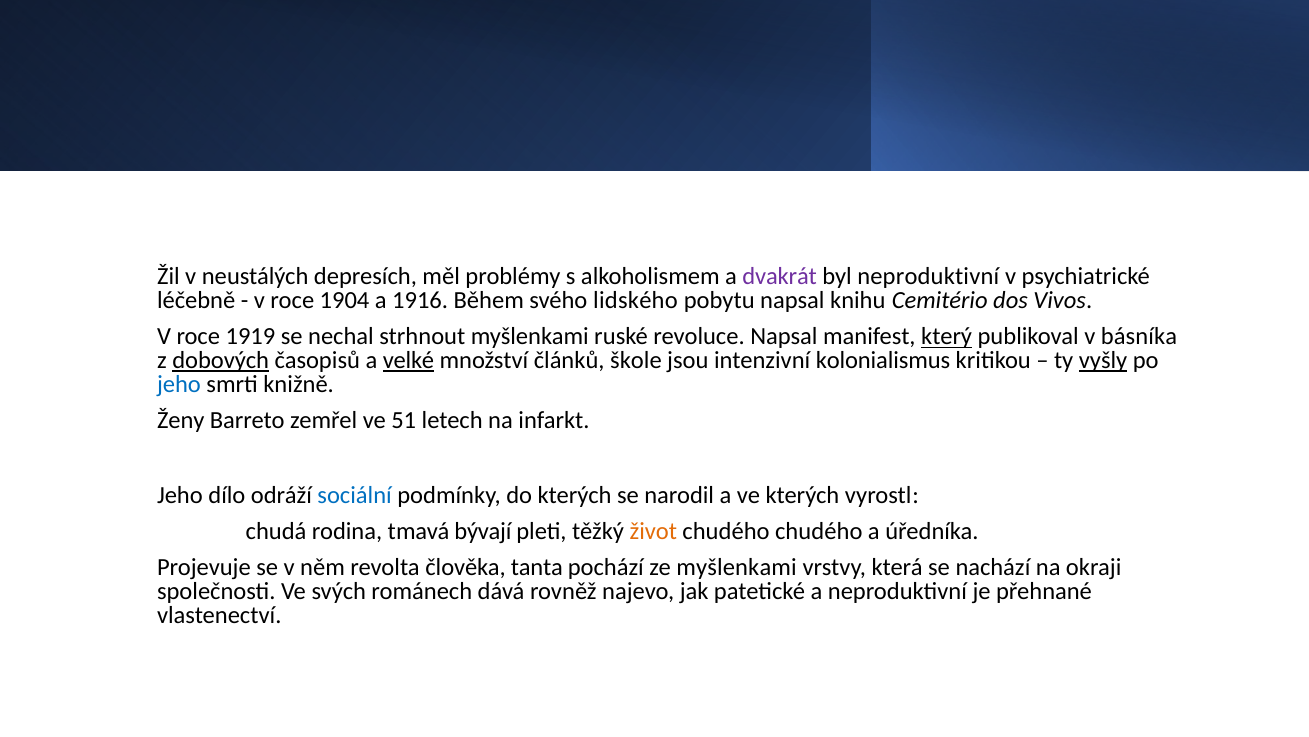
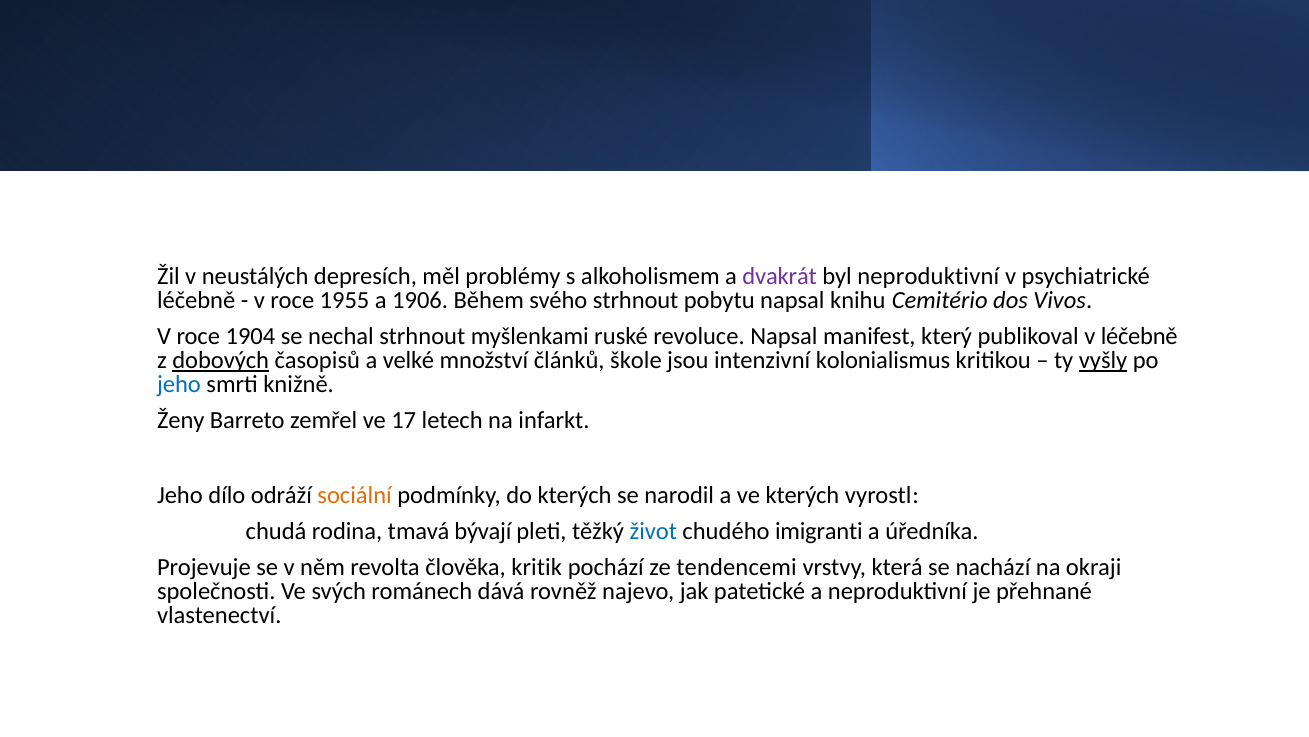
1904: 1904 -> 1955
1916: 1916 -> 1906
svého lidského: lidského -> strhnout
1919: 1919 -> 1904
který underline: present -> none
v básníka: básníka -> léčebně
velké underline: present -> none
51: 51 -> 17
sociální colour: blue -> orange
život colour: orange -> blue
chudého chudého: chudého -> imigranti
tanta: tanta -> kritik
ze myšlenkami: myšlenkami -> tendencemi
